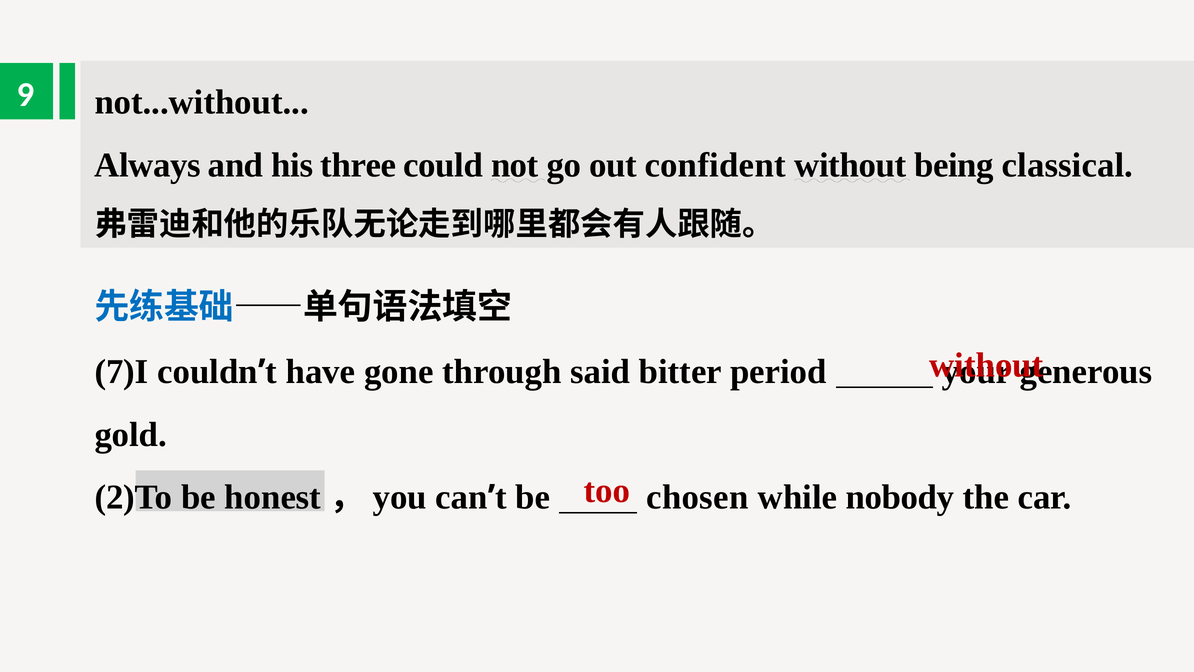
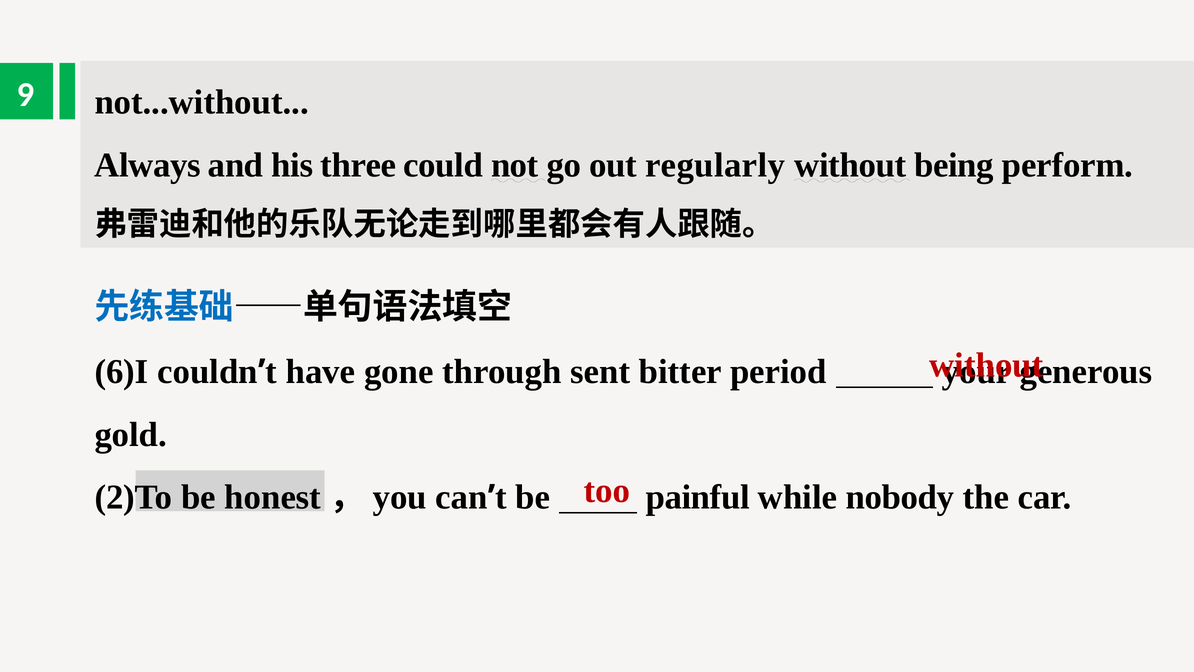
confident: confident -> regularly
classical: classical -> perform
7)I: 7)I -> 6)I
said: said -> sent
chosen: chosen -> painful
